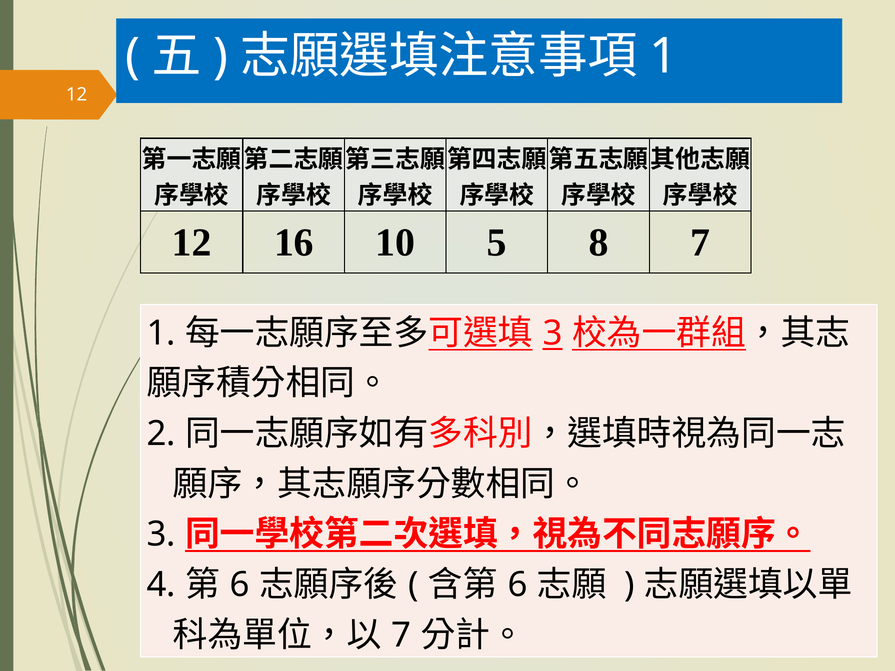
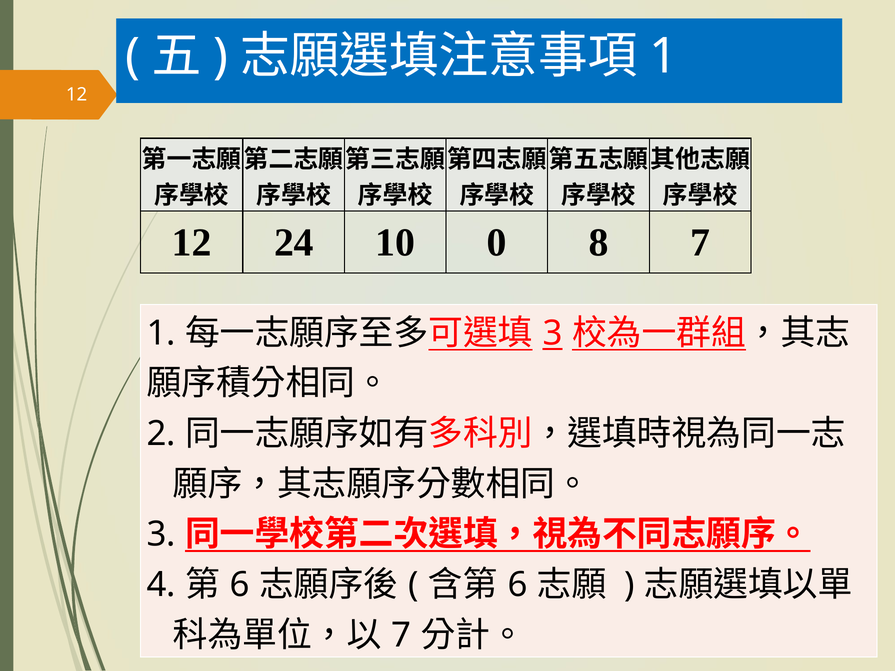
16: 16 -> 24
5: 5 -> 0
